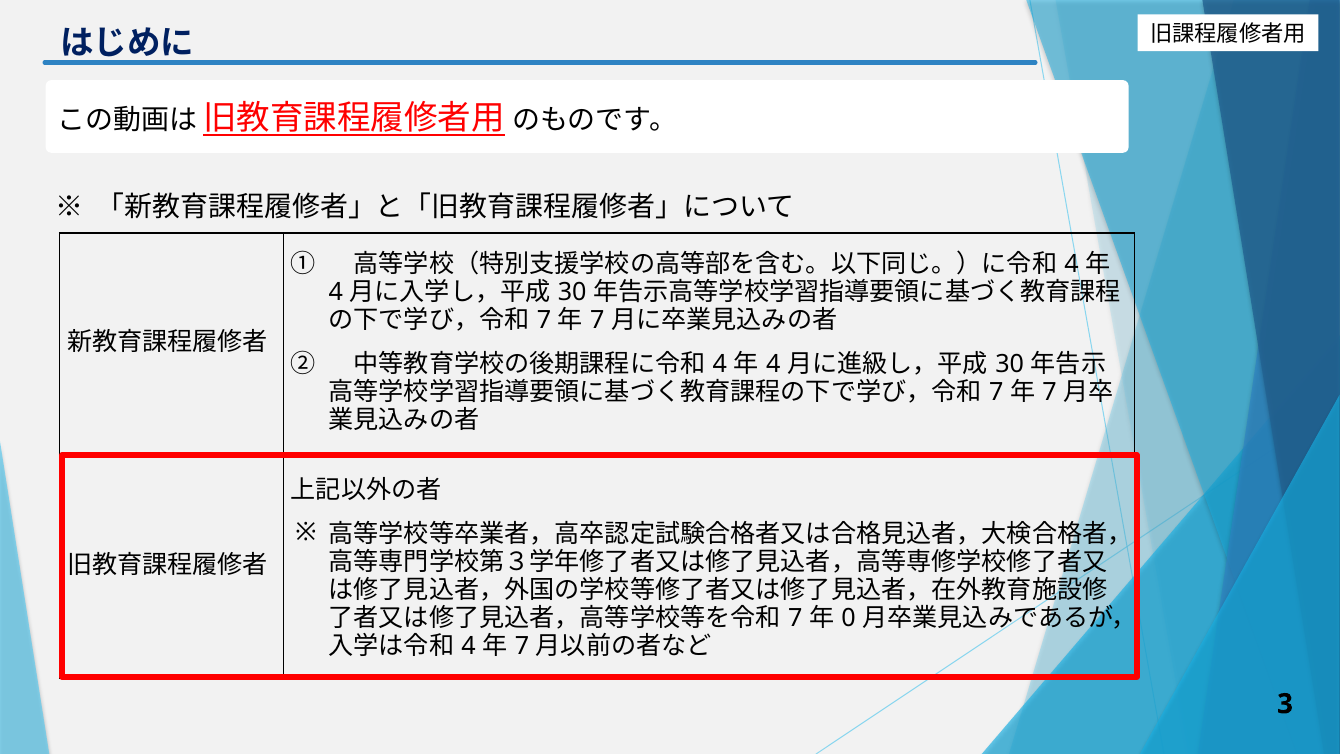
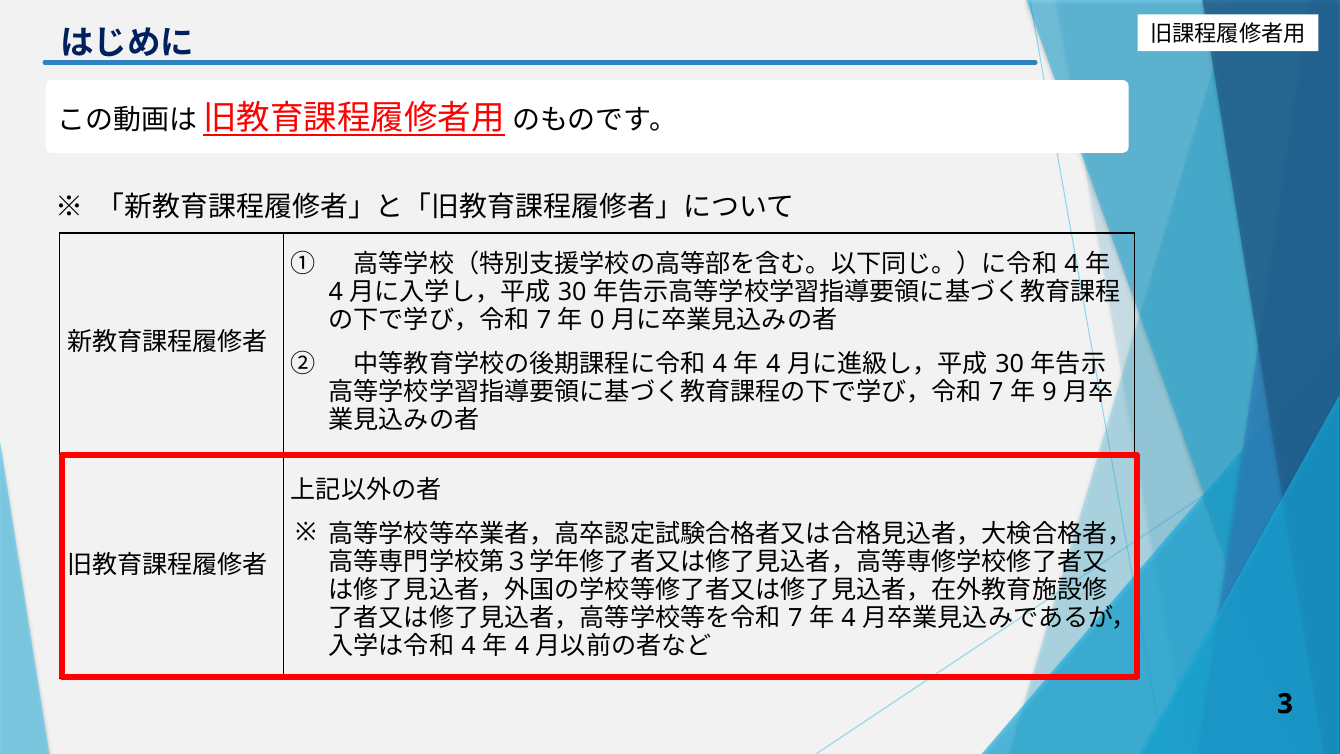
7 at (597, 320): 7 -> 0
7 at (1050, 392): 7 -> 9
0 at (849, 618): 0 -> 4
7 at (522, 646): 7 -> 4
